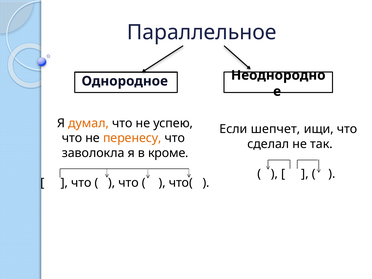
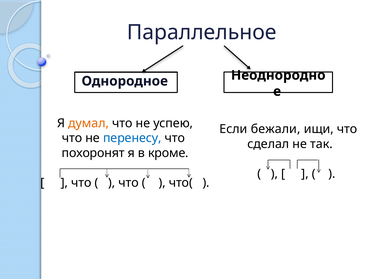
шепчет: шепчет -> бежали
перенесу colour: orange -> blue
заволокла: заволокла -> похоронят
